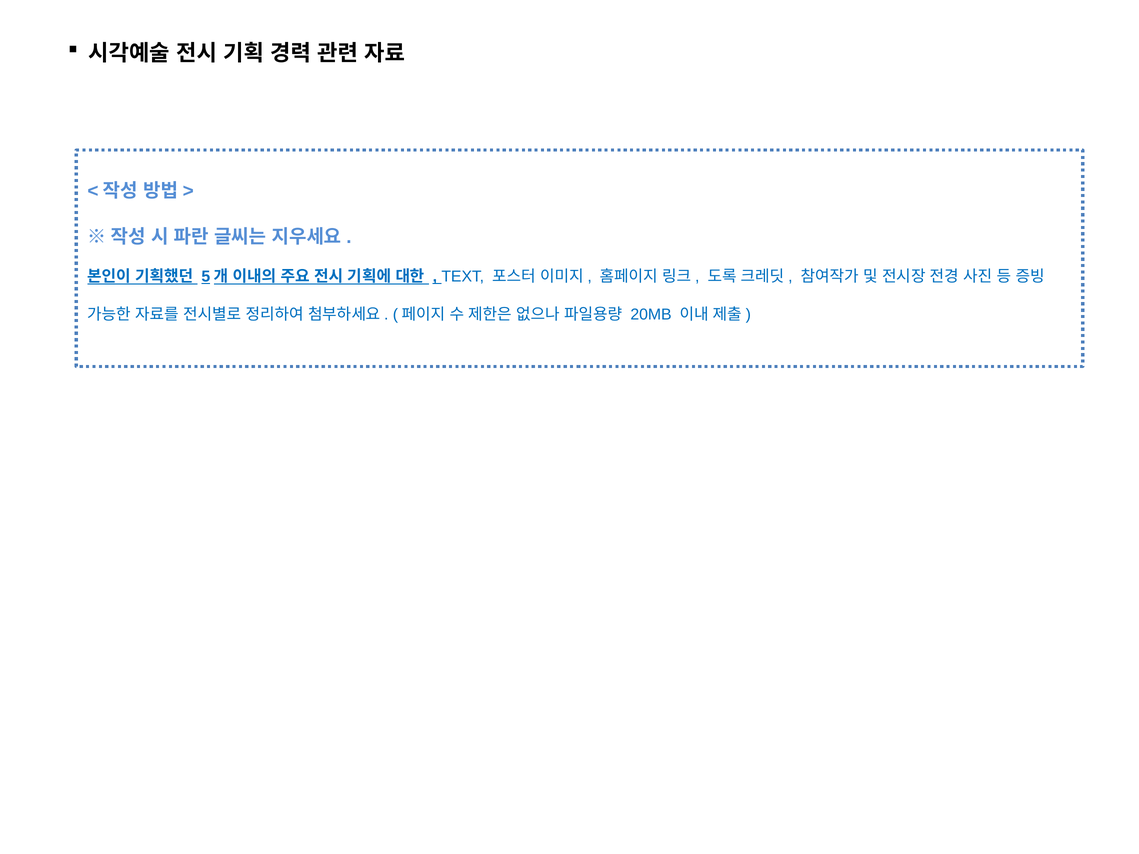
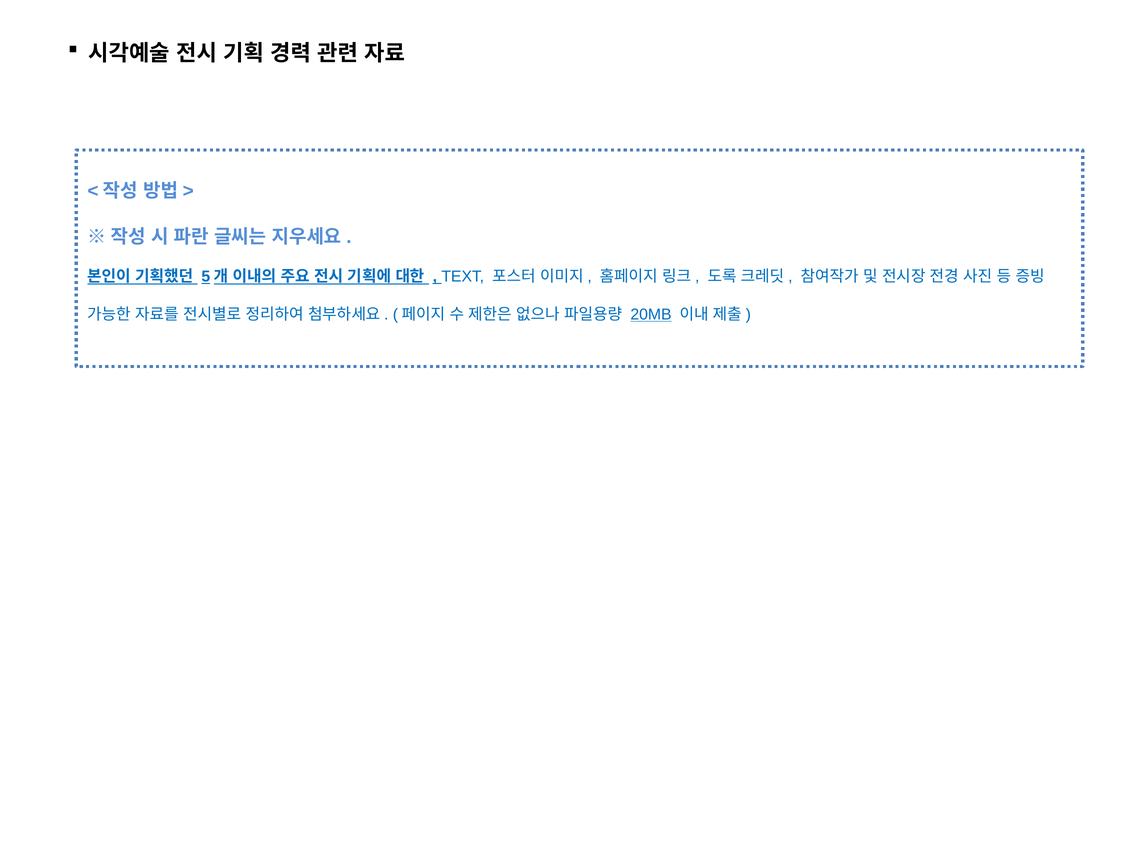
20MB underline: none -> present
